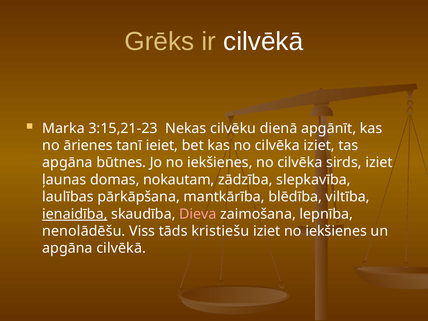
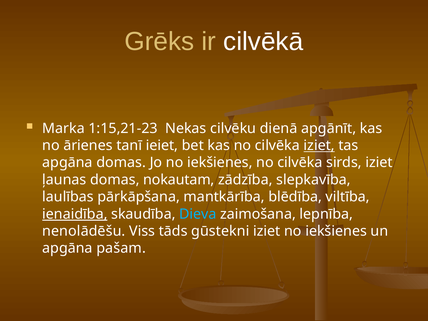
3:15,21-23: 3:15,21-23 -> 1:15,21-23
iziet at (319, 145) underline: none -> present
apgāna būtnes: būtnes -> domas
Dieva colour: pink -> light blue
kristiešu: kristiešu -> gūstekni
apgāna cilvēkā: cilvēkā -> pašam
